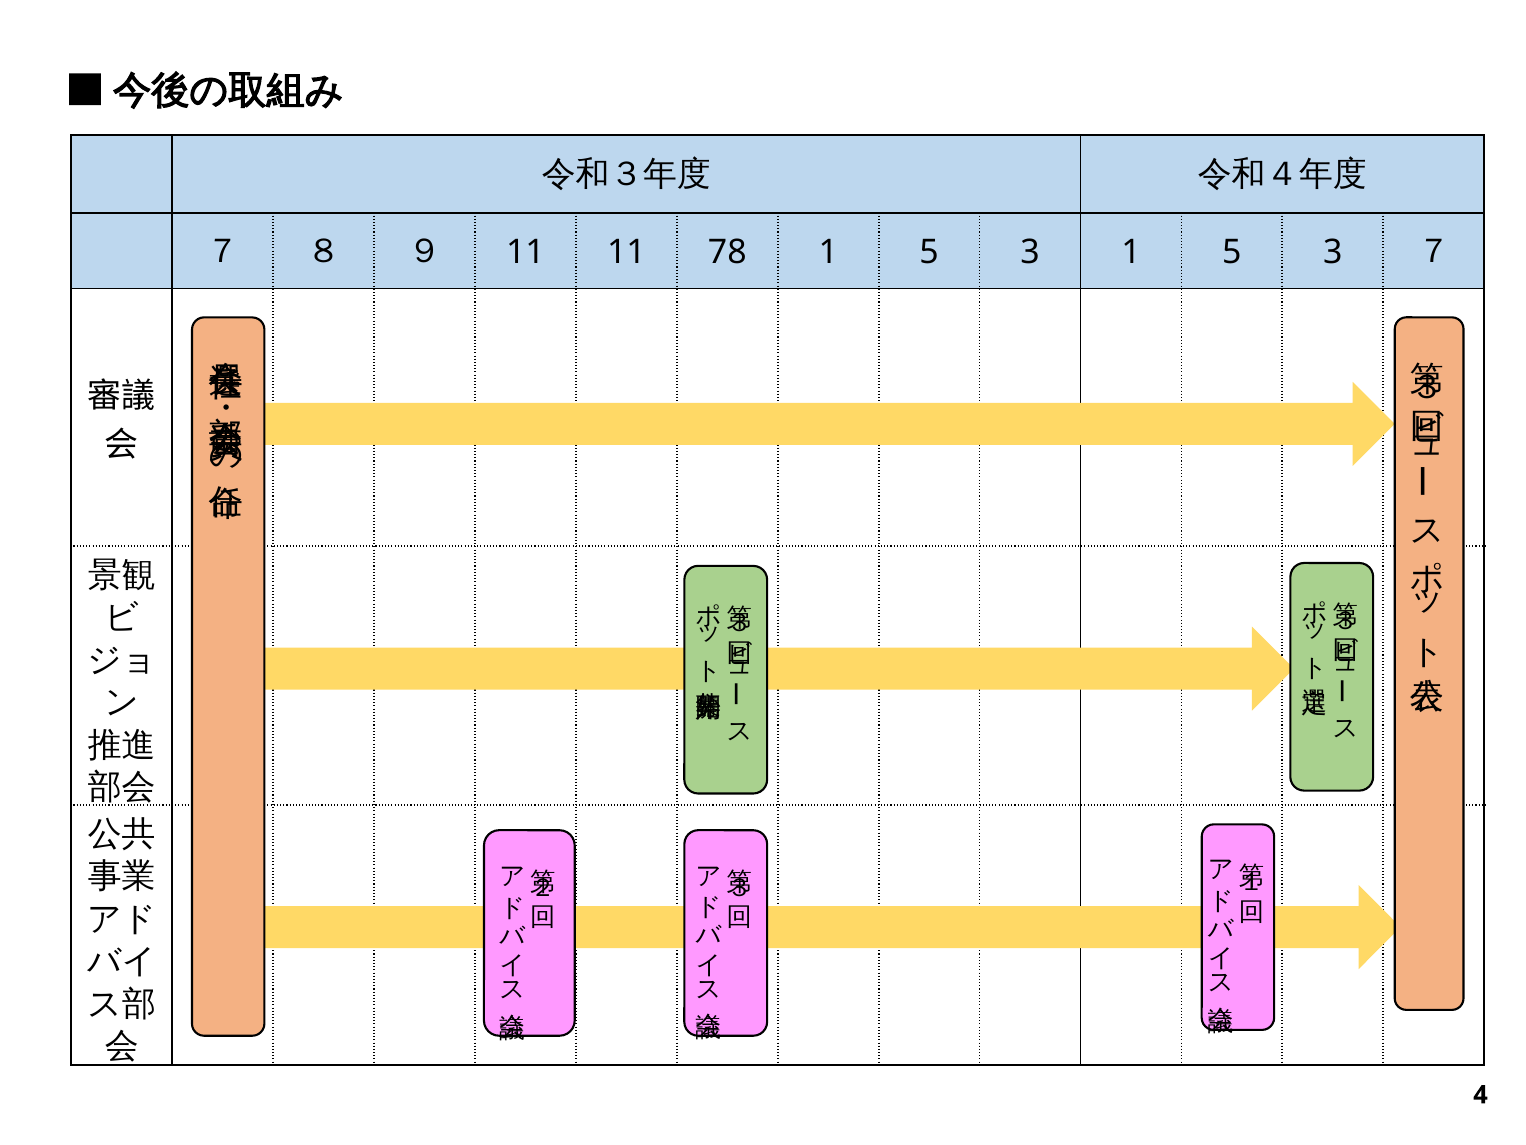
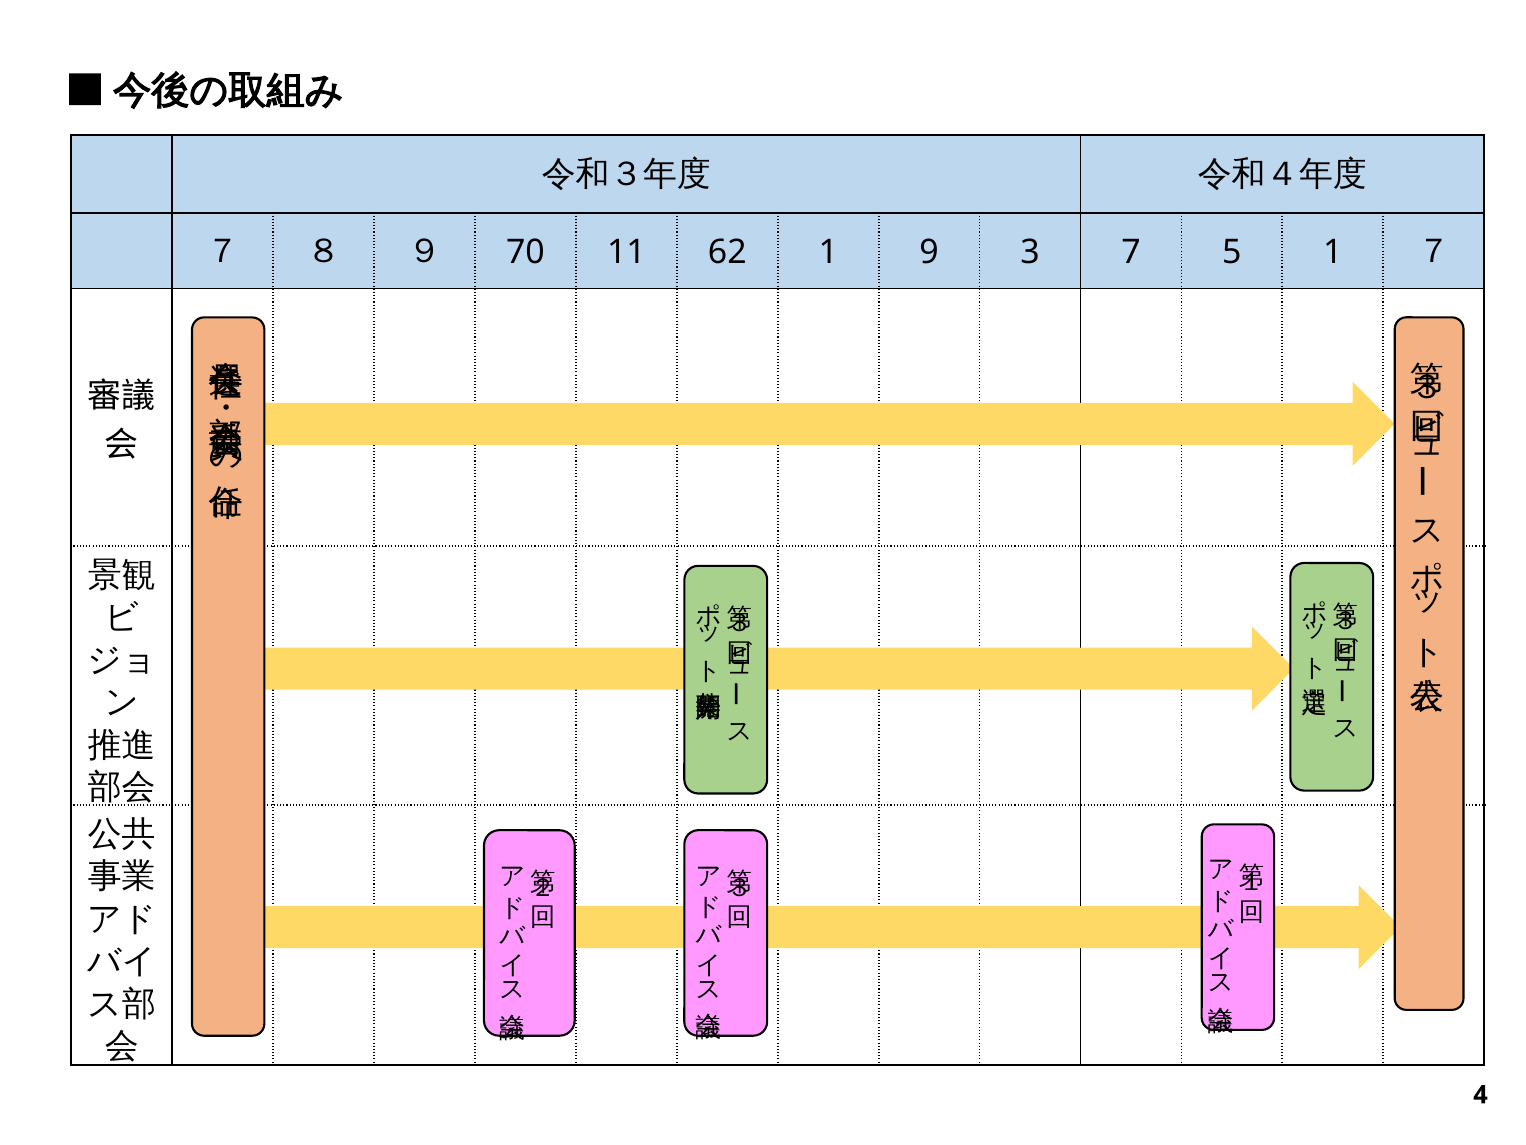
９ 11: 11 -> 70
78: 78 -> 62
5 at (929, 253): 5 -> 9
3 1: 1 -> 7
3 at (1333, 253): 3 -> 1
